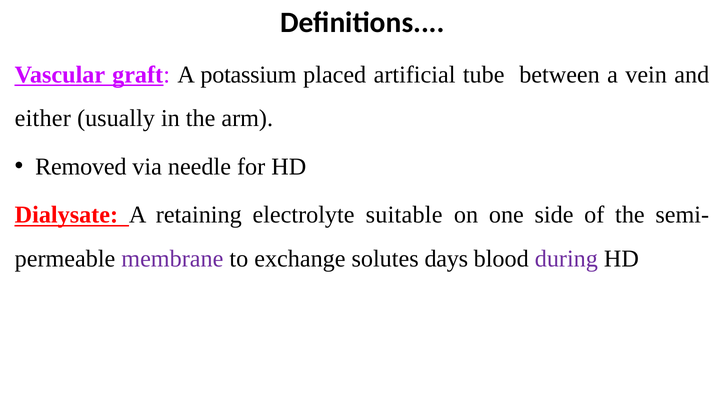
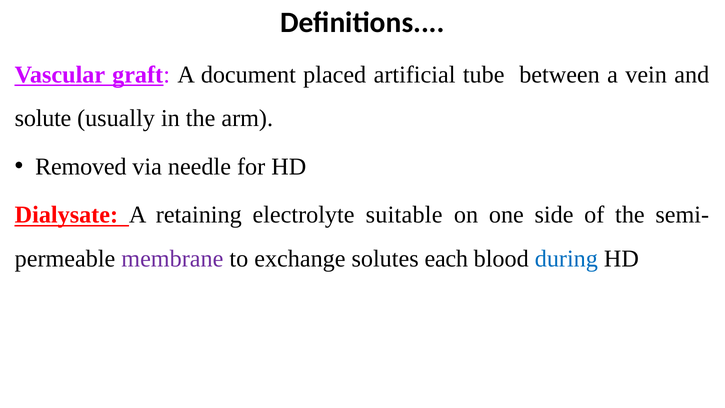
potassium: potassium -> document
either: either -> solute
days: days -> each
during colour: purple -> blue
